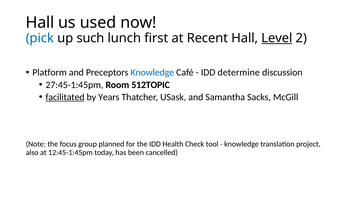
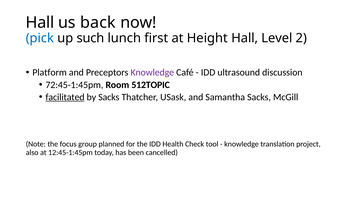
used: used -> back
Recent: Recent -> Height
Level underline: present -> none
Knowledge at (152, 72) colour: blue -> purple
determine: determine -> ultrasound
27:45-1:45pm: 27:45-1:45pm -> 72:45-1:45pm
by Years: Years -> Sacks
